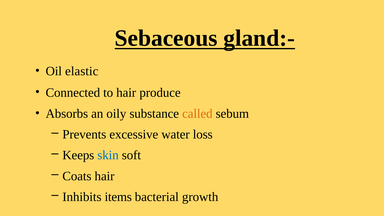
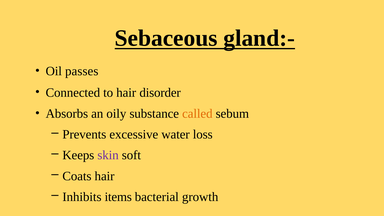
elastic: elastic -> passes
produce: produce -> disorder
skin colour: blue -> purple
